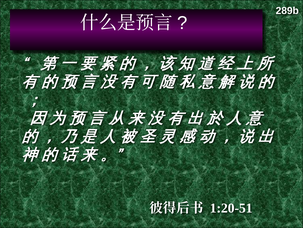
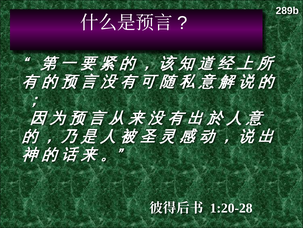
1:20-51: 1:20-51 -> 1:20-28
